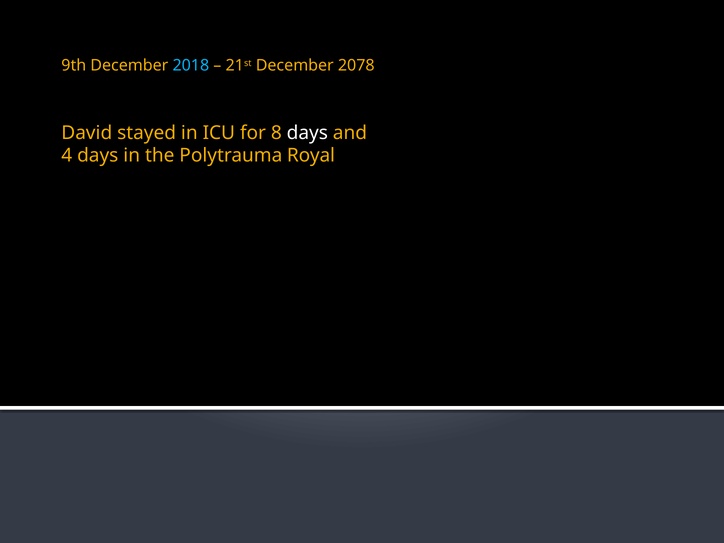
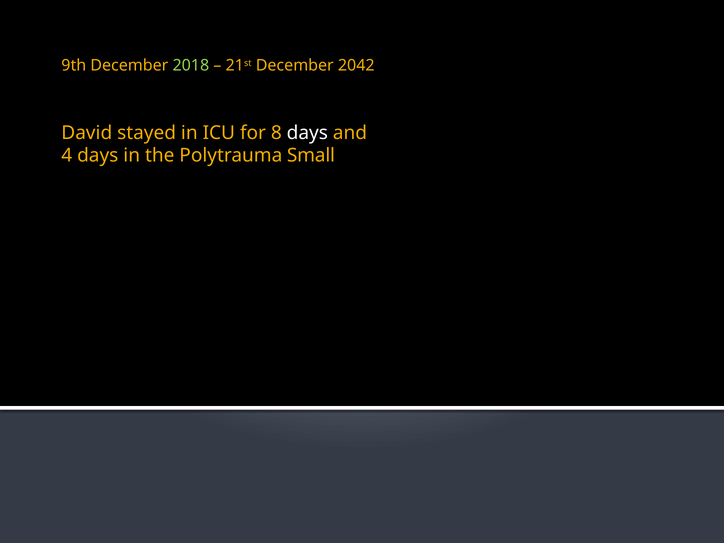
2018 colour: light blue -> light green
2078: 2078 -> 2042
Royal: Royal -> Small
